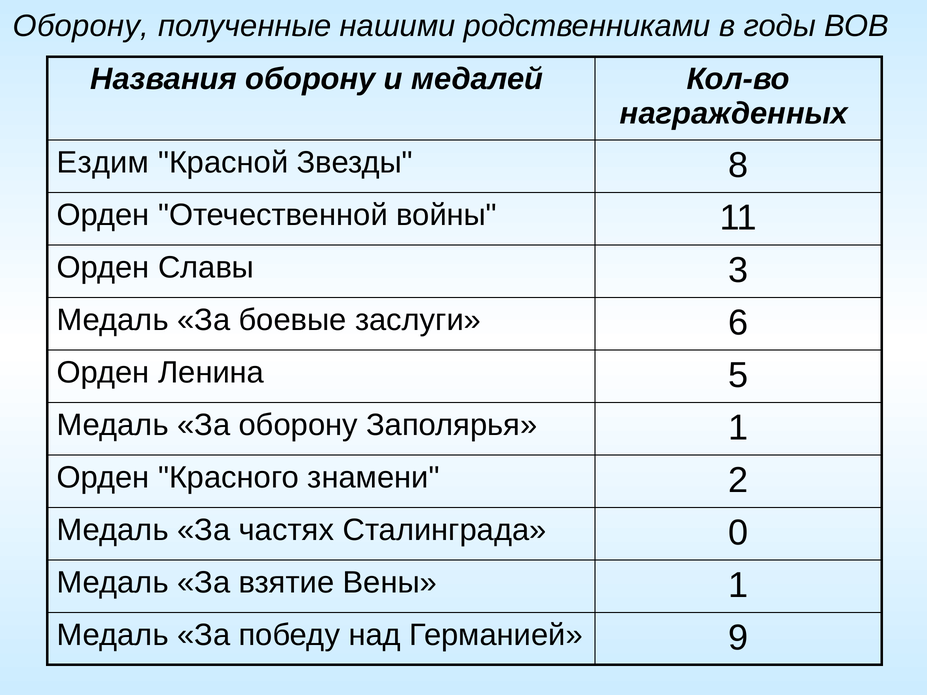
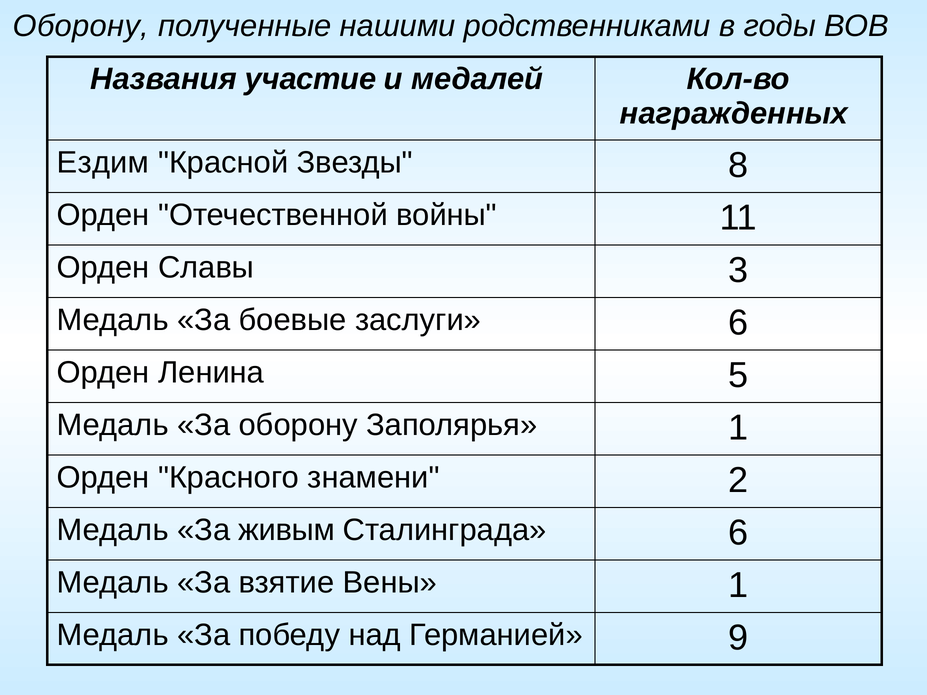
Названия оборону: оборону -> участие
частях: частях -> живым
Сталинграда 0: 0 -> 6
